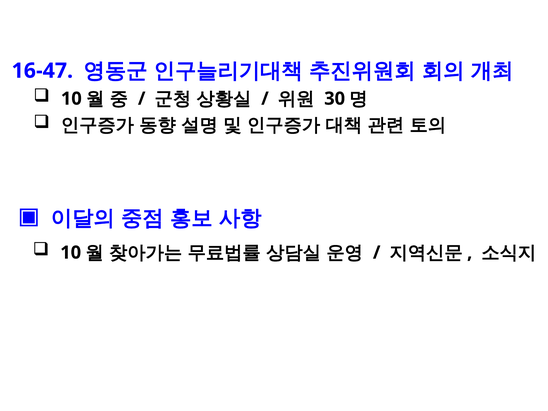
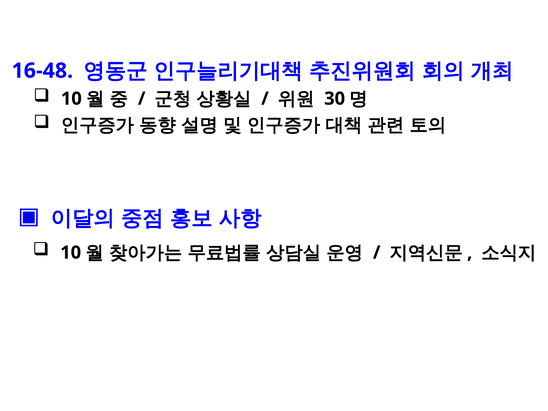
16-47: 16-47 -> 16-48
